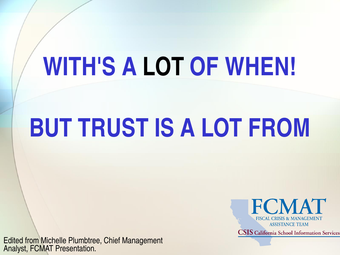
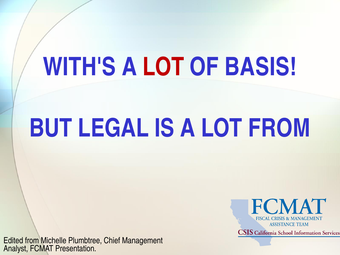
LOT at (163, 67) colour: black -> red
WHEN: WHEN -> BASIS
TRUST: TRUST -> LEGAL
